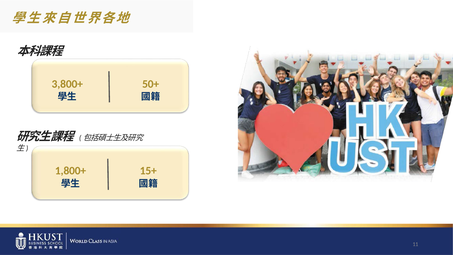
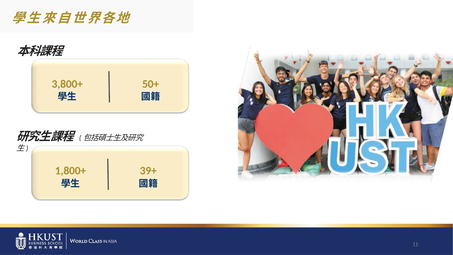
15+: 15+ -> 39+
